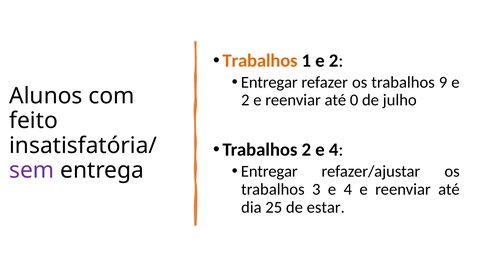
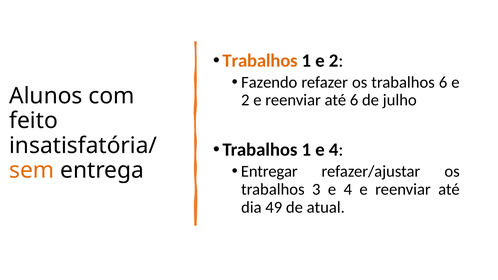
Entregar at (269, 82): Entregar -> Fazendo
trabalhos 9: 9 -> 6
até 0: 0 -> 6
2 at (306, 150): 2 -> 1
sem colour: purple -> orange
25: 25 -> 49
estar: estar -> atual
